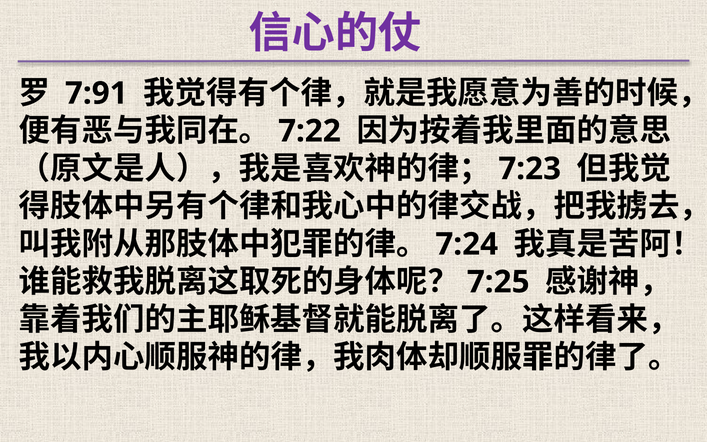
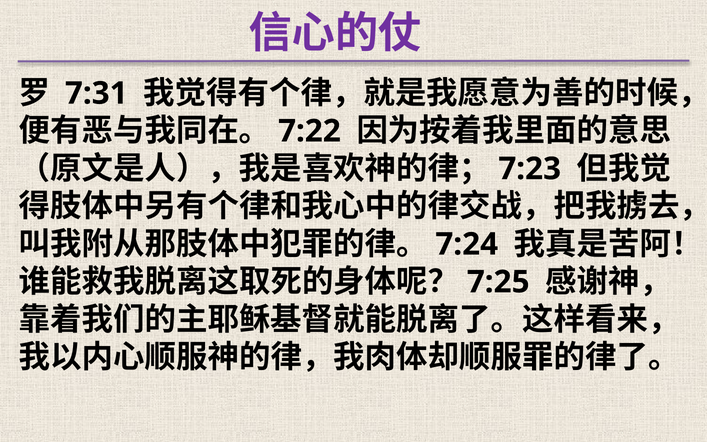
7:91: 7:91 -> 7:31
